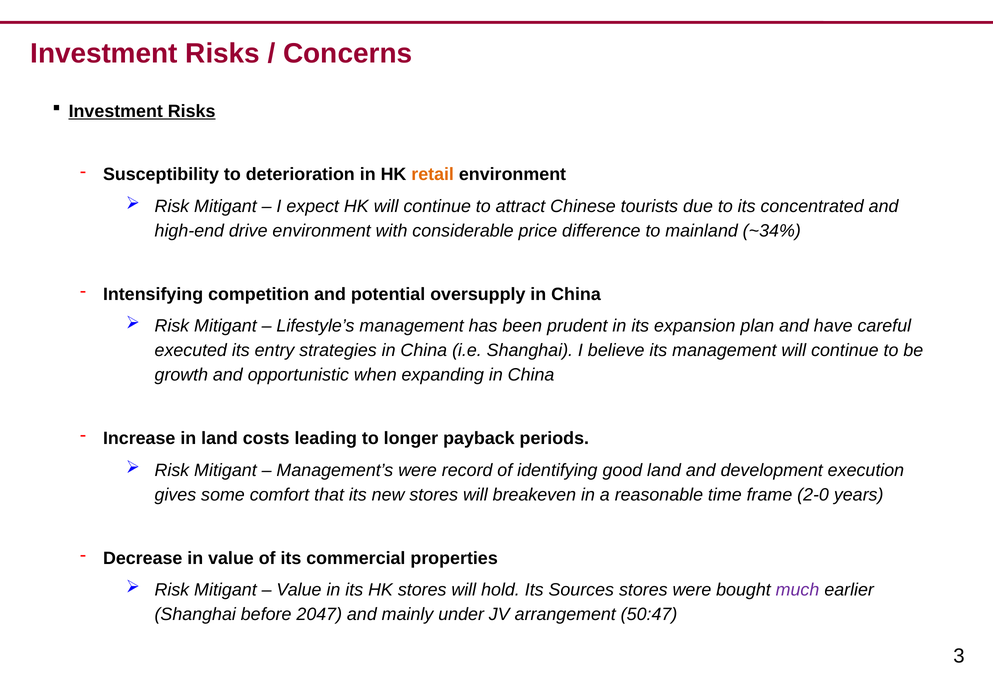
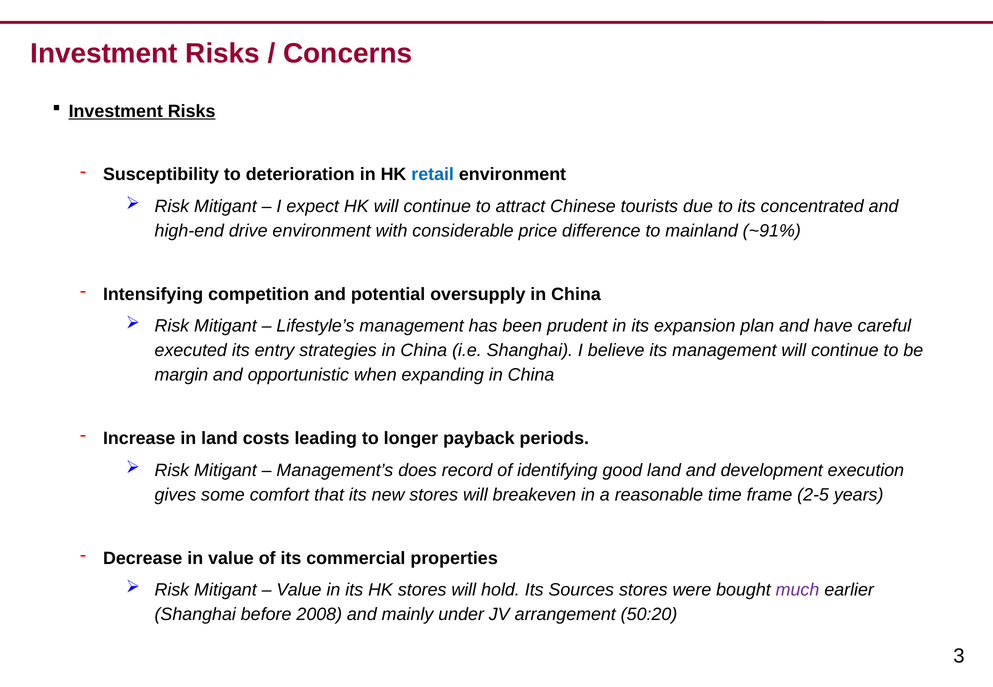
retail colour: orange -> blue
~34%: ~34% -> ~91%
growth: growth -> margin
Management’s were: were -> does
2-0: 2-0 -> 2-5
2047: 2047 -> 2008
50:47: 50:47 -> 50:20
